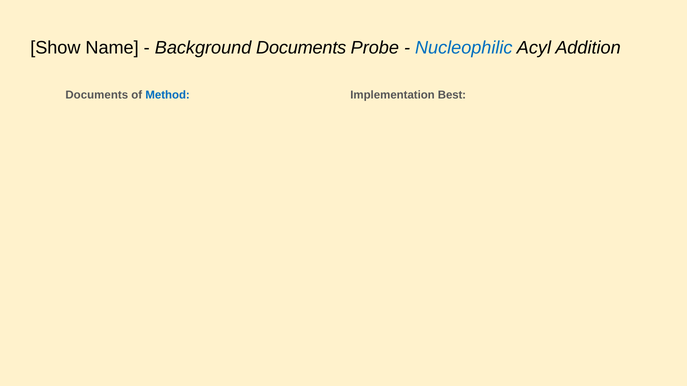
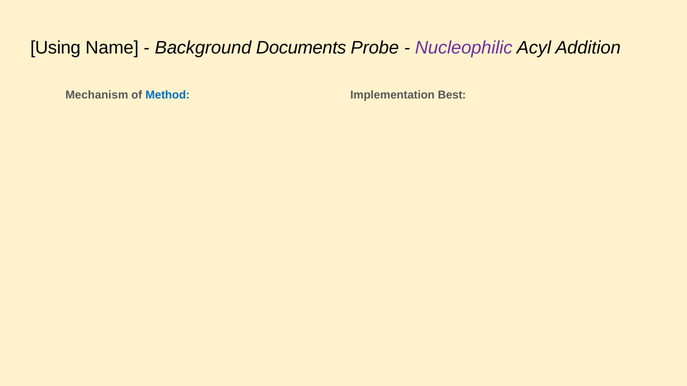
Show: Show -> Using
Nucleophilic colour: blue -> purple
Documents at (97, 95): Documents -> Mechanism
